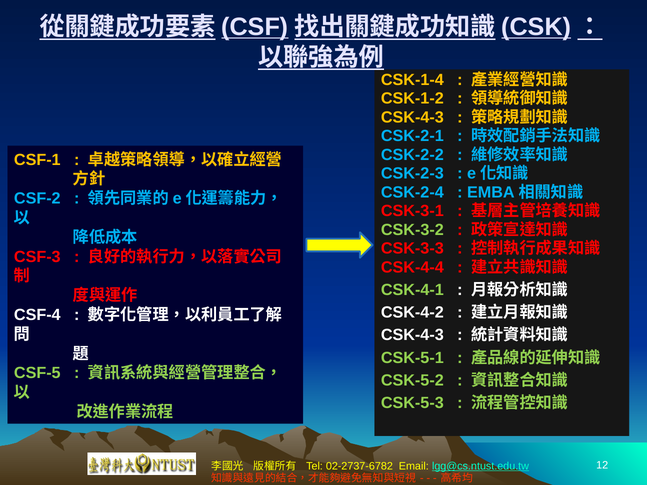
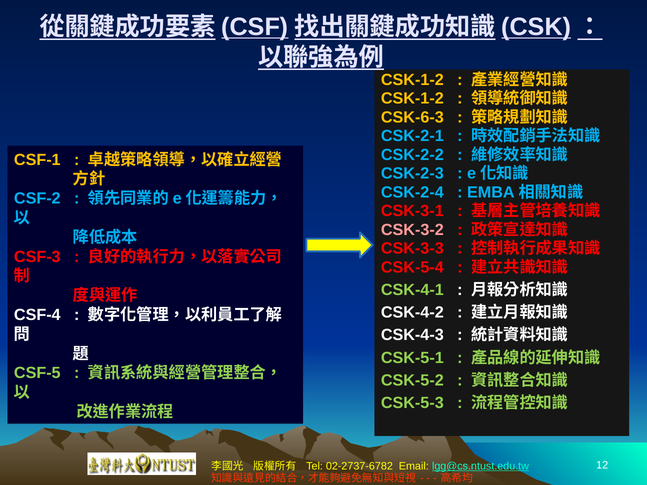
CSK-1-4 at (412, 80): CSK-1-4 -> CSK-1-2
CSK-4-3 at (412, 117): CSK-4-3 -> CSK-6-3
CSK-3-2 colour: light green -> pink
CSK-4-4: CSK-4-4 -> CSK-5-4
